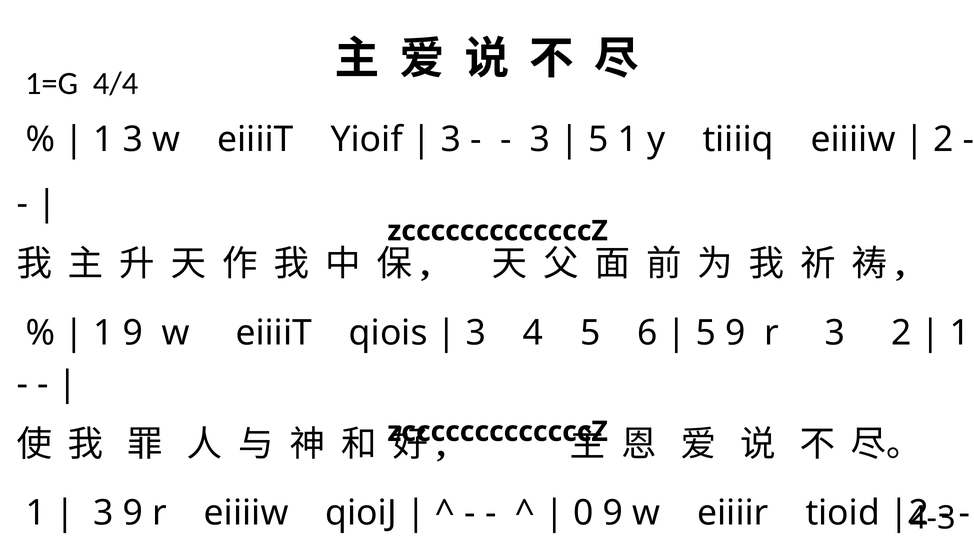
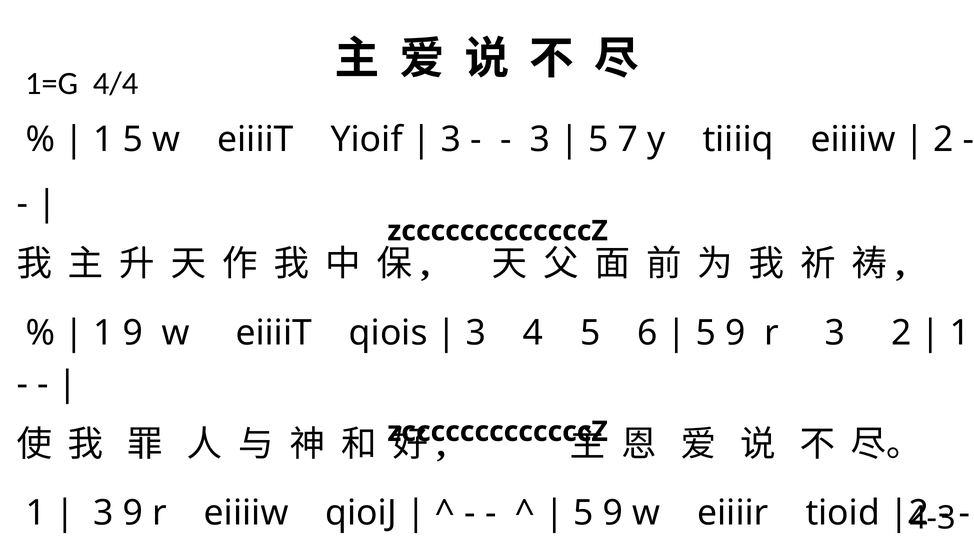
1 3: 3 -> 5
5 1: 1 -> 7
0 at (583, 513): 0 -> 5
